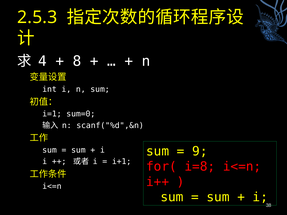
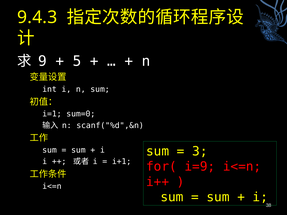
2.5.3: 2.5.3 -> 9.4.3
4: 4 -> 9
8: 8 -> 5
9: 9 -> 3
i=8: i=8 -> i=9
